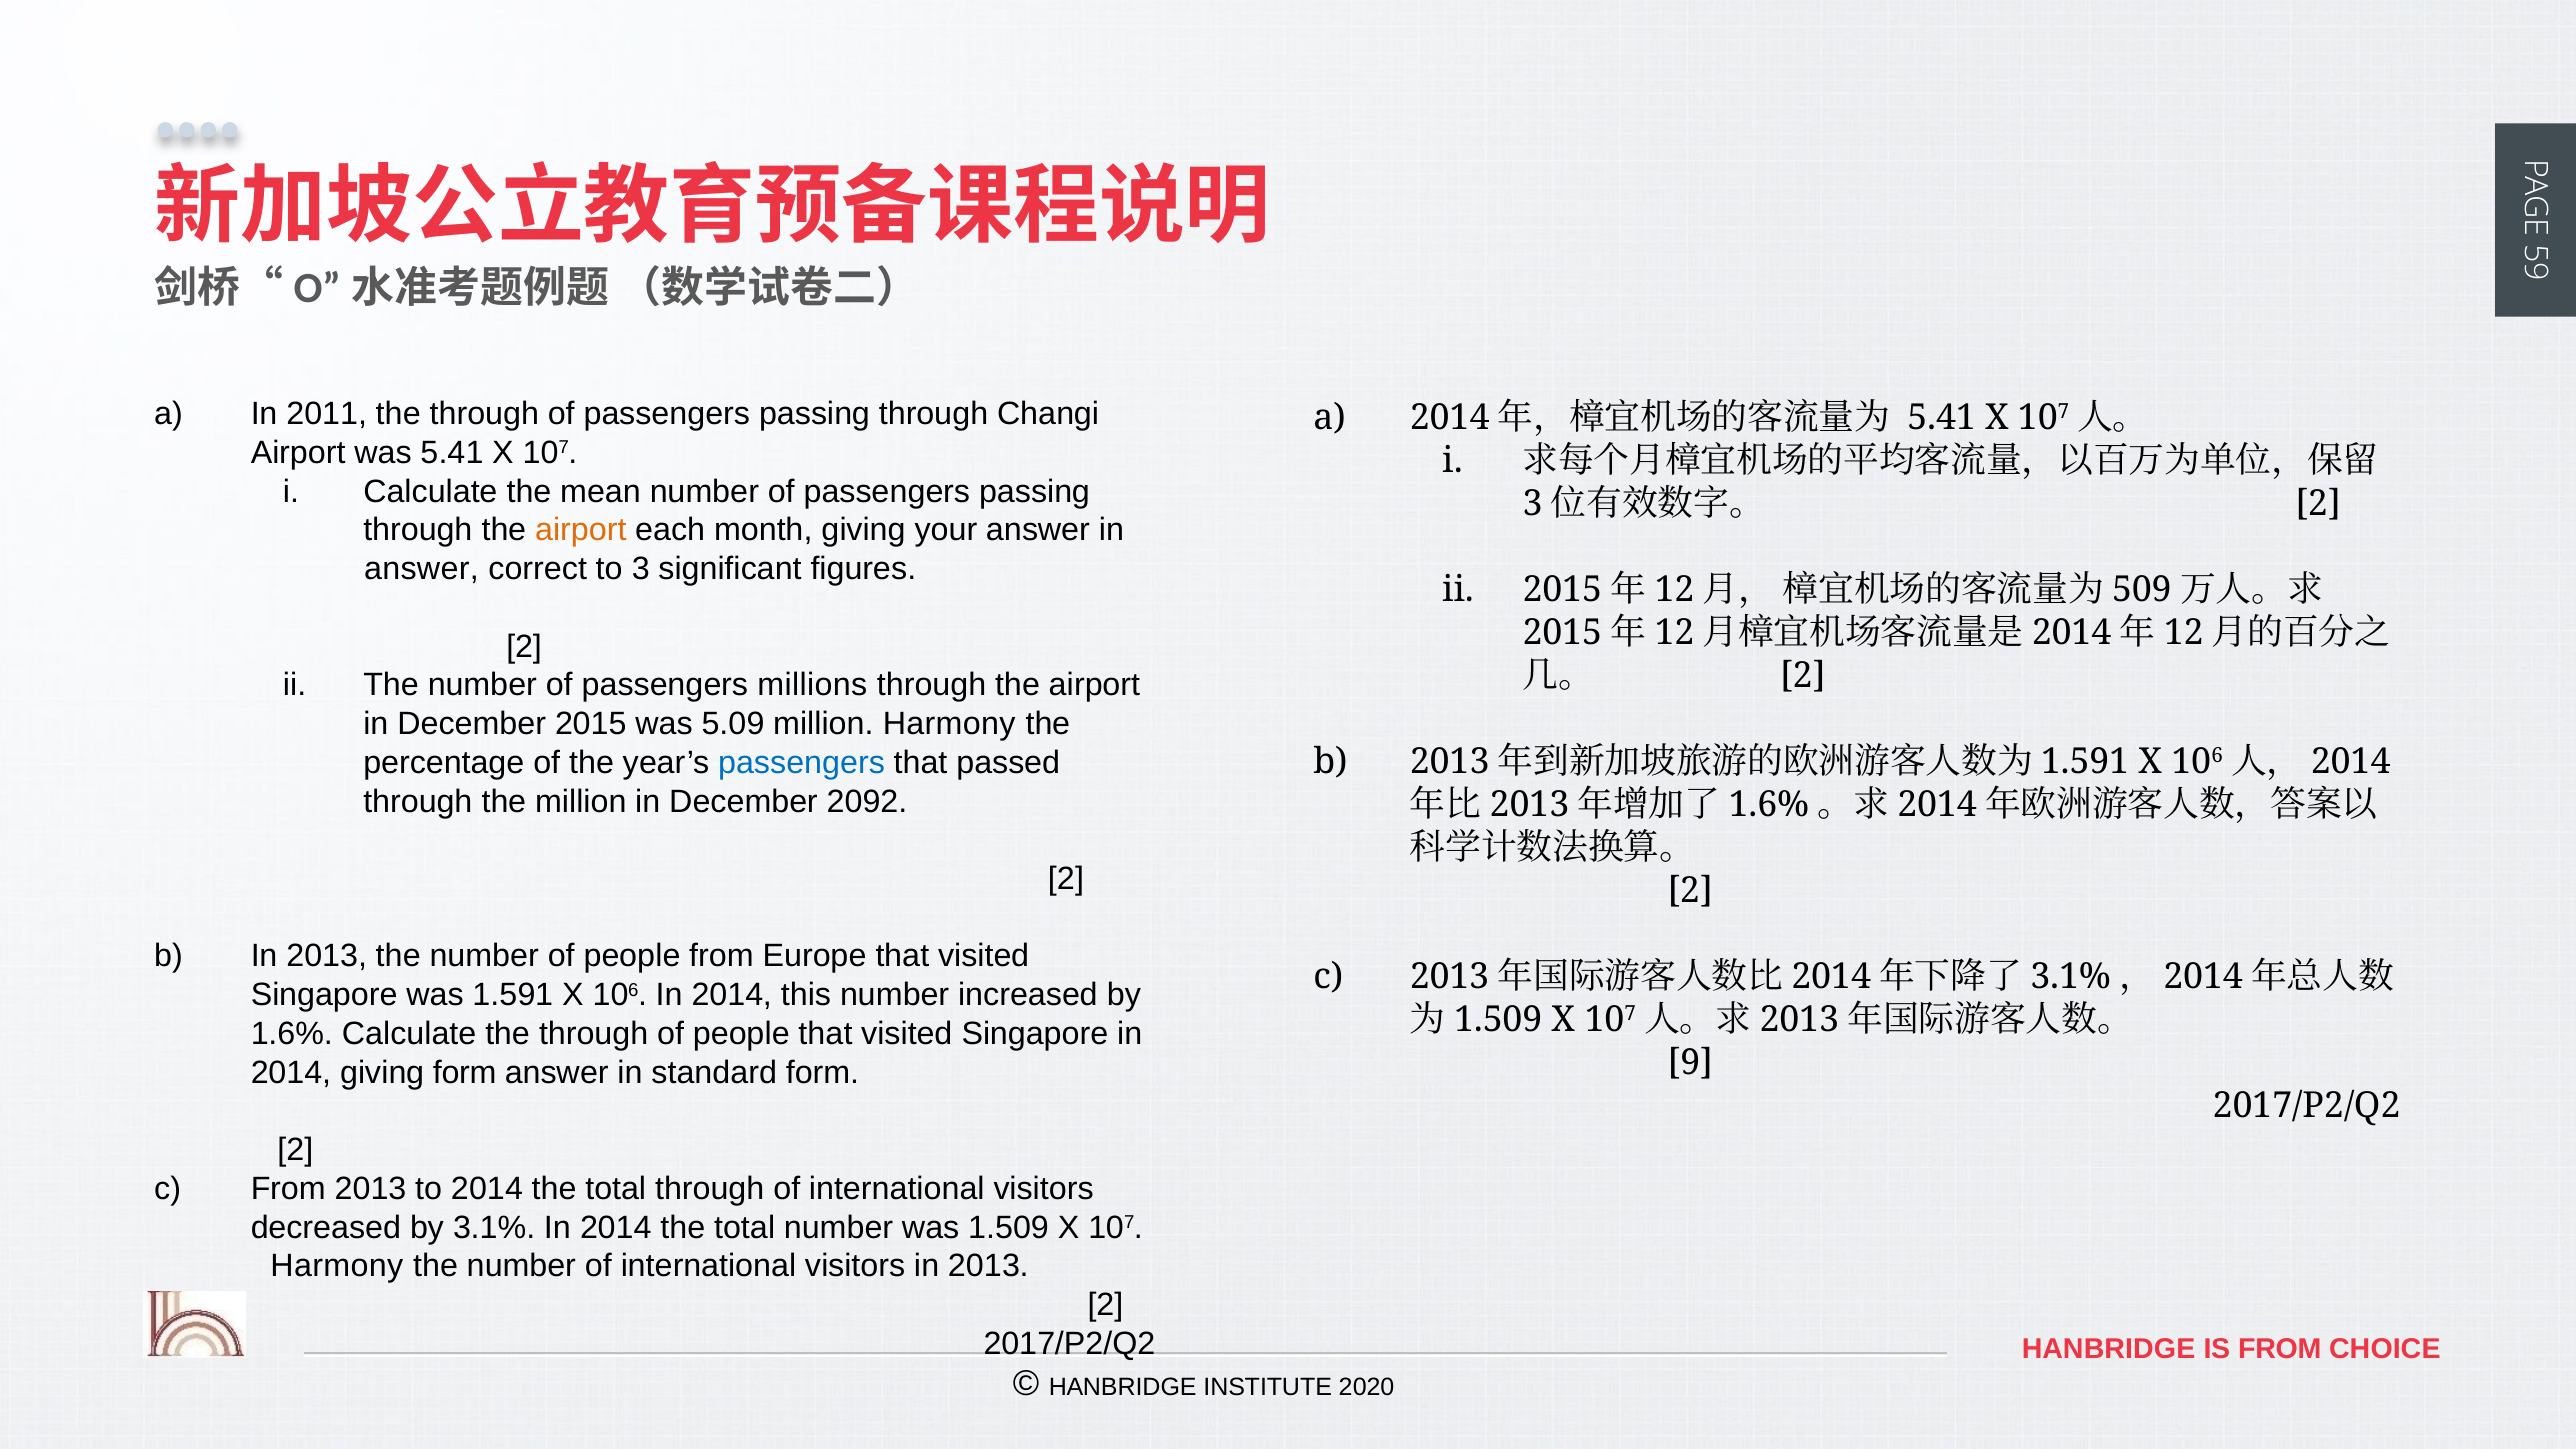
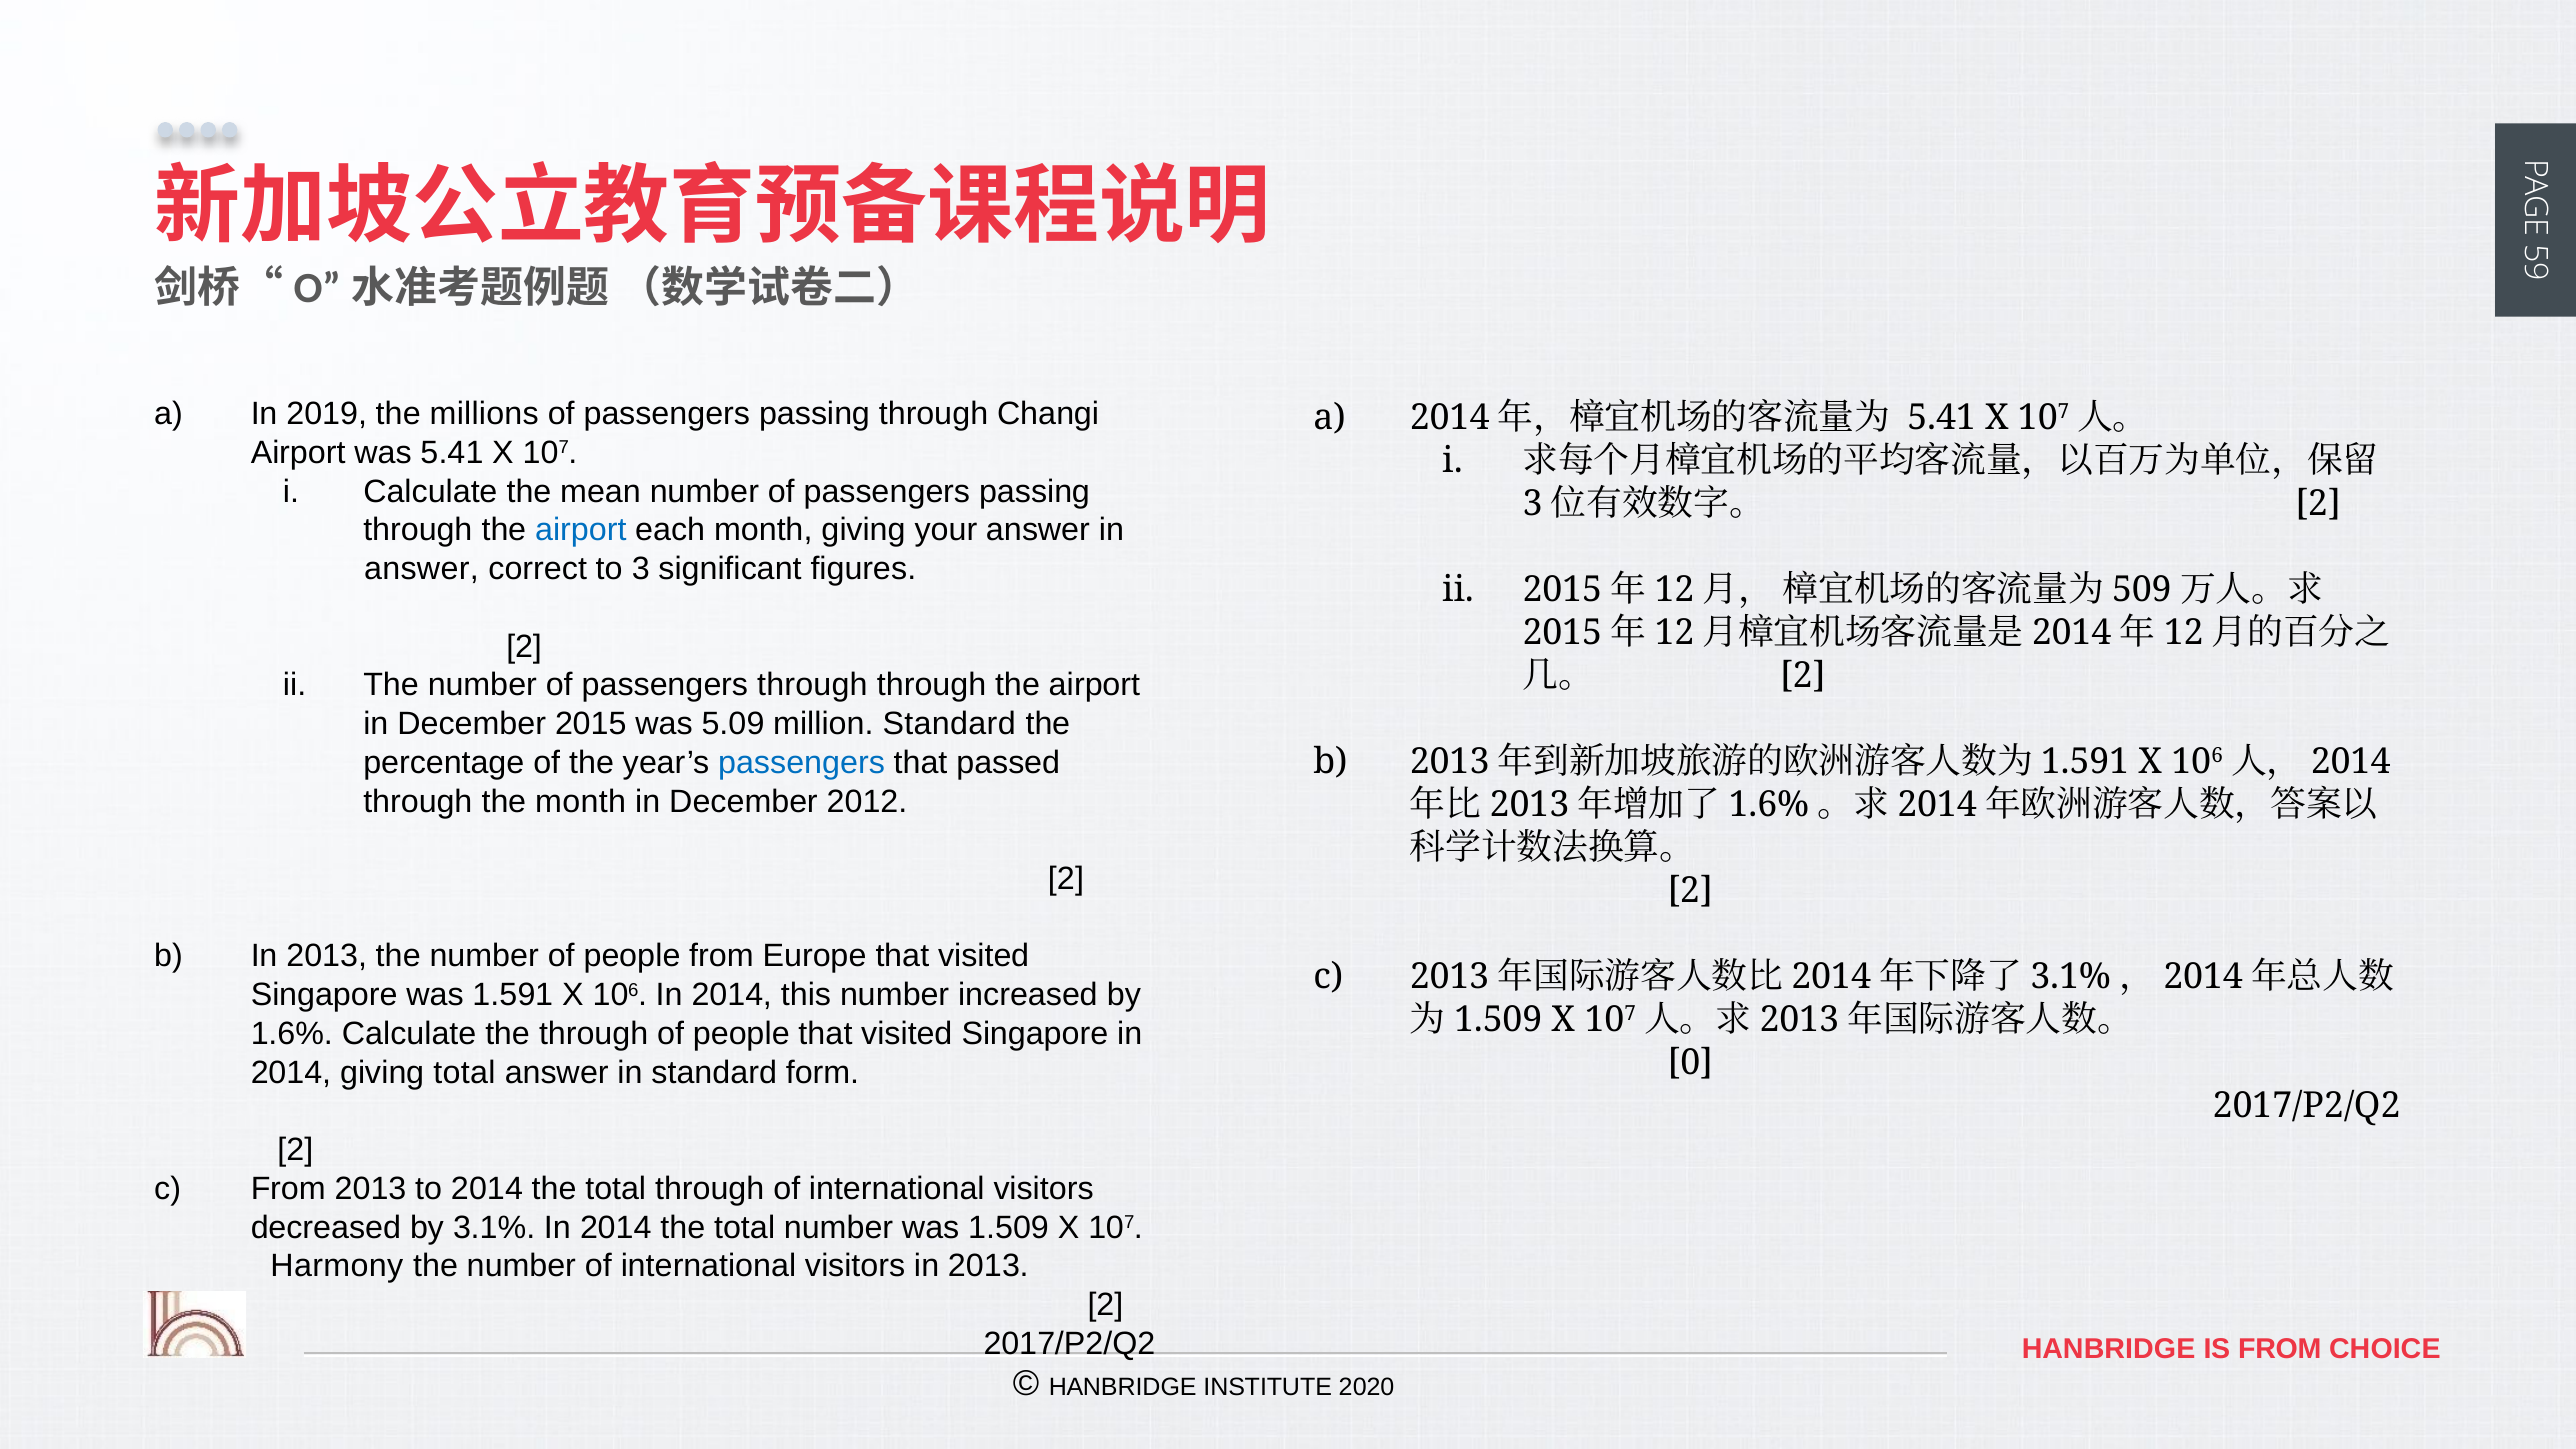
2011: 2011 -> 2019
through at (484, 414): through -> millions
airport at (581, 530) colour: orange -> blue
passengers millions: millions -> through
million Harmony: Harmony -> Standard
the million: million -> month
2092: 2092 -> 2012
9 at (1690, 1063): 9 -> 0
giving form: form -> total
